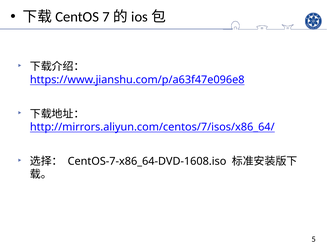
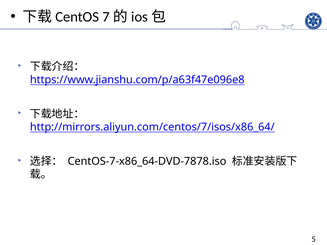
CentOS-7-x86_64-DVD-1608.iso: CentOS-7-x86_64-DVD-1608.iso -> CentOS-7-x86_64-DVD-7878.iso
